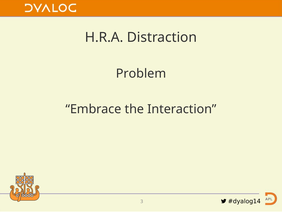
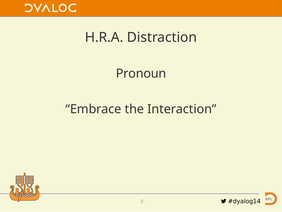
Problem: Problem -> Pronoun
